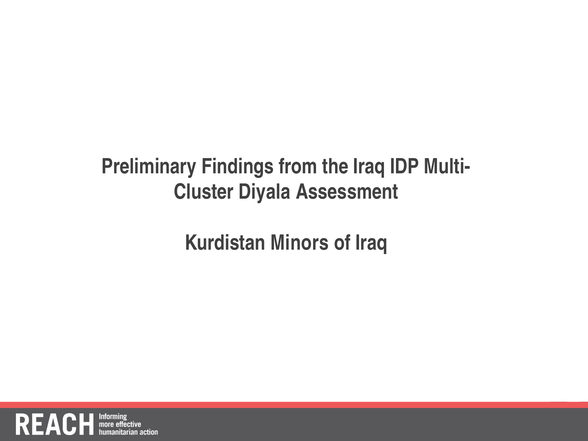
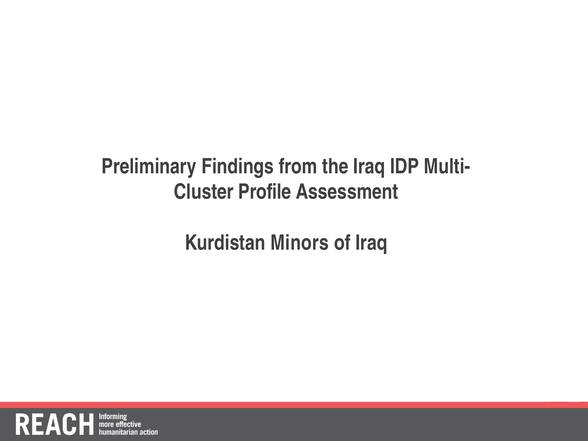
Diyala: Diyala -> Profile
